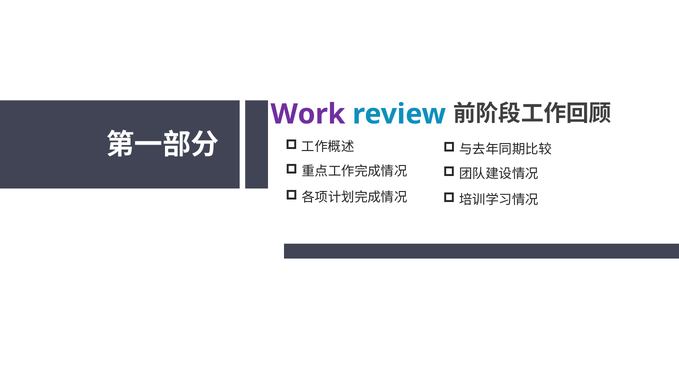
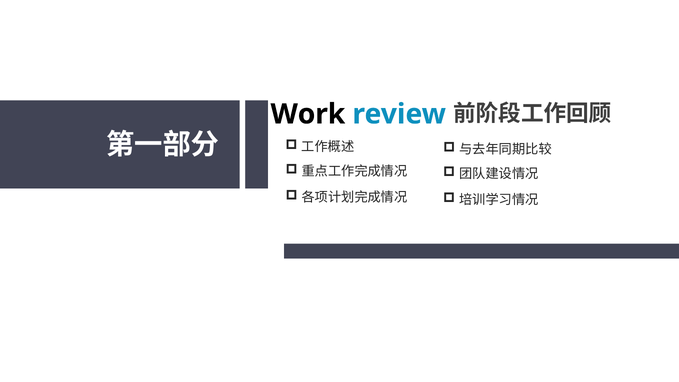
Work colour: purple -> black
